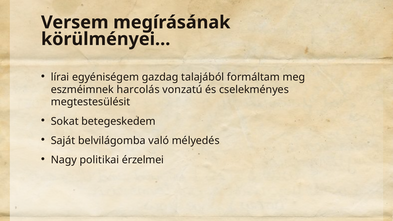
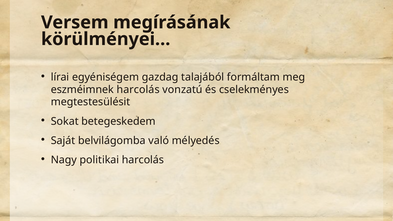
politikai érzelmei: érzelmei -> harcolás
